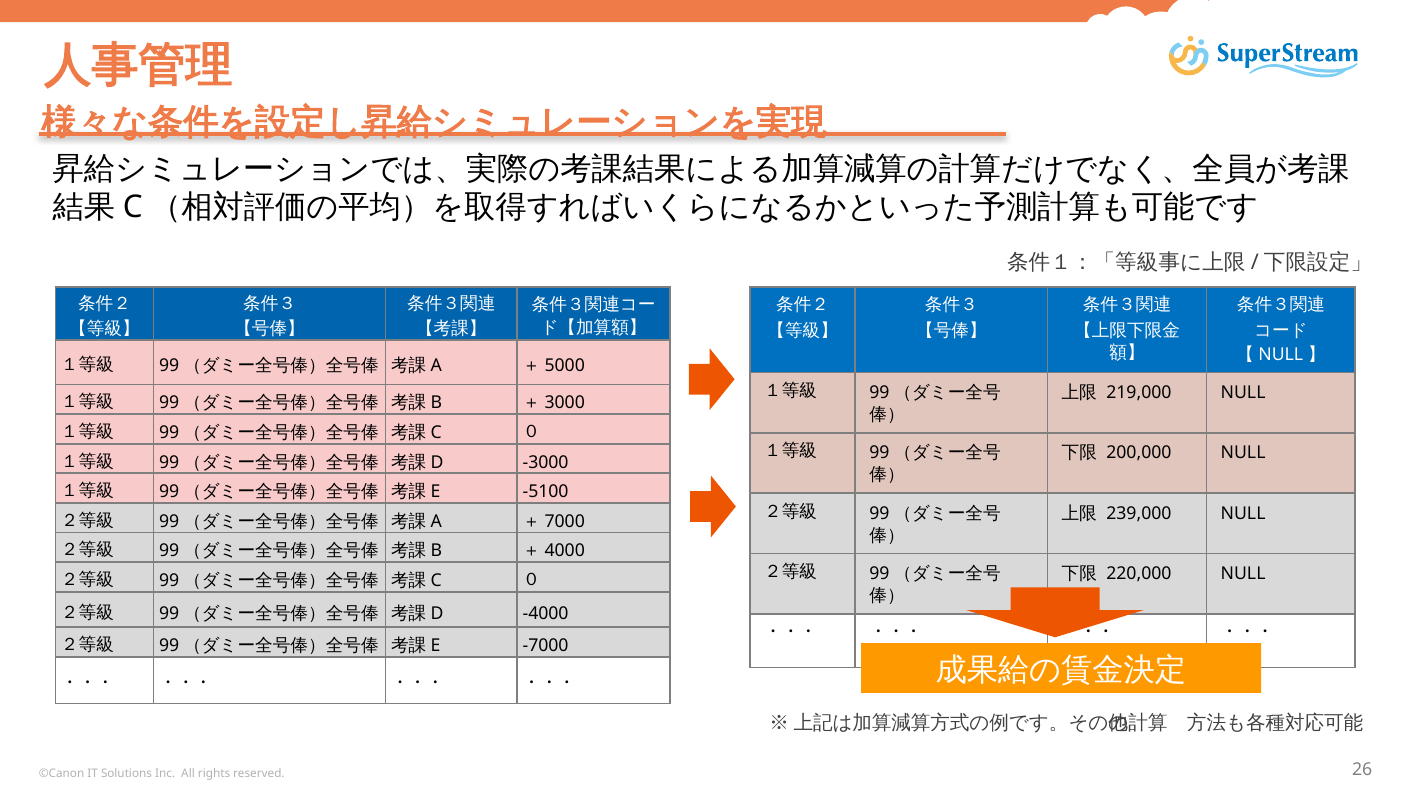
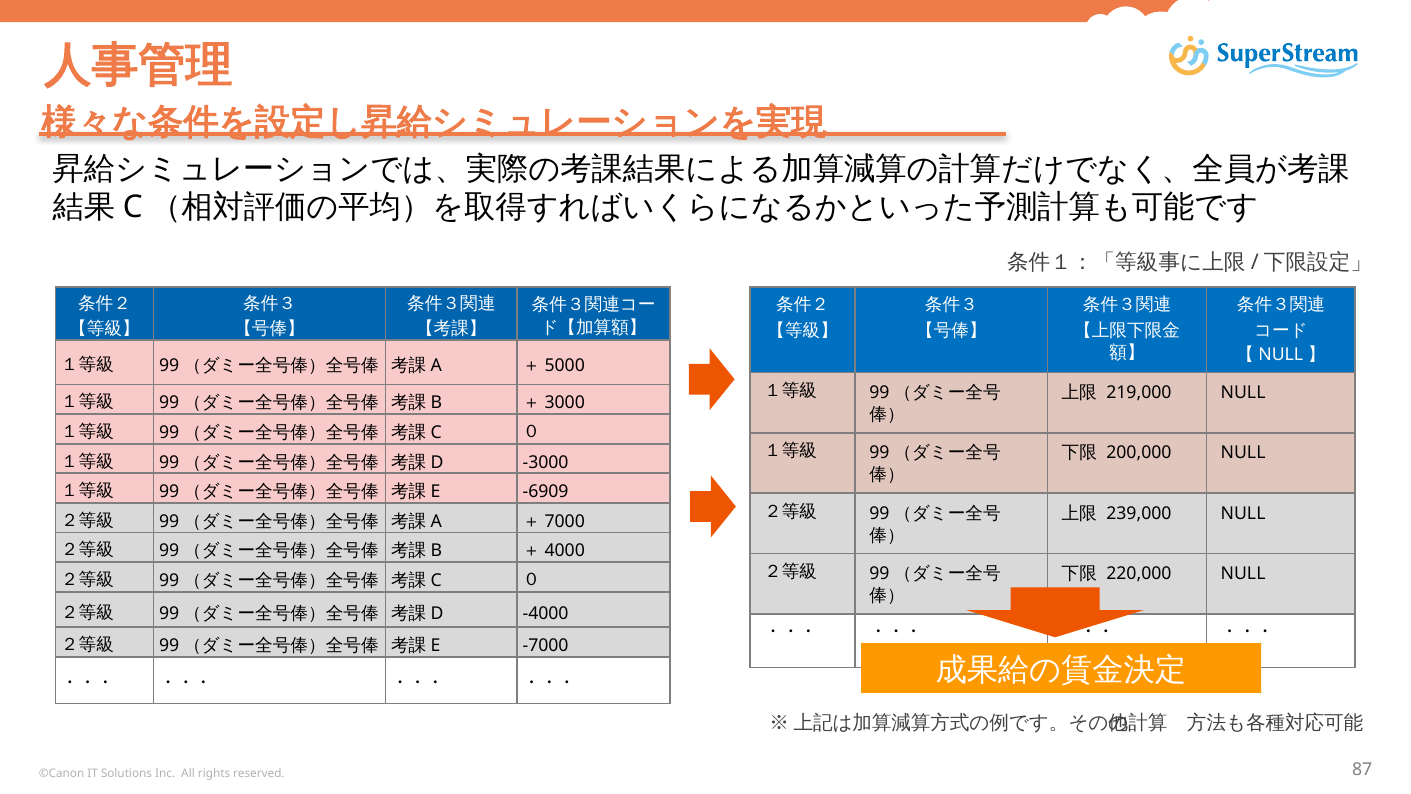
-5100: -5100 -> -6909
26: 26 -> 87
